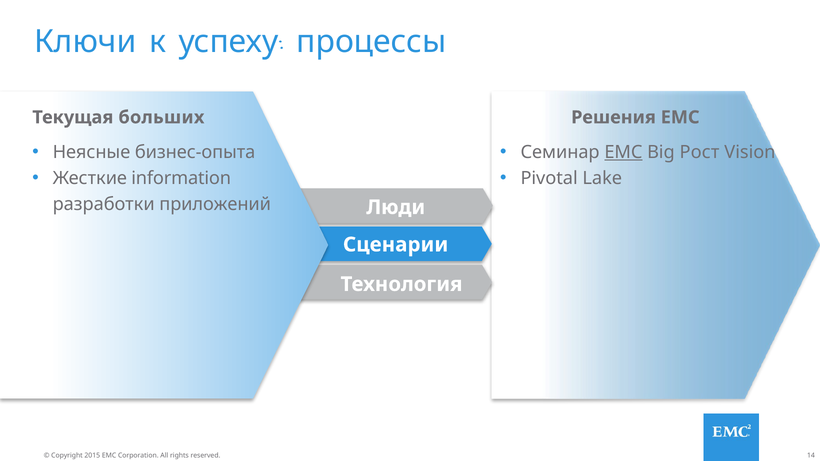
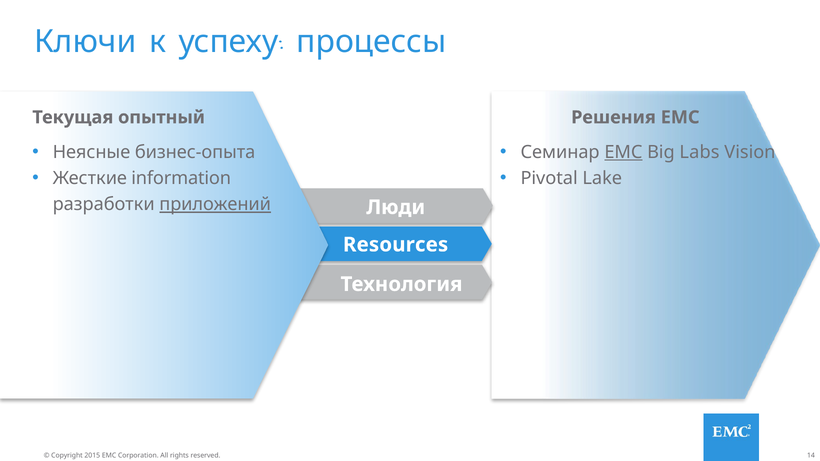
больших: больших -> опытный
Рост: Рост -> Labs
приложений underline: none -> present
Сценарии: Сценарии -> Resources
